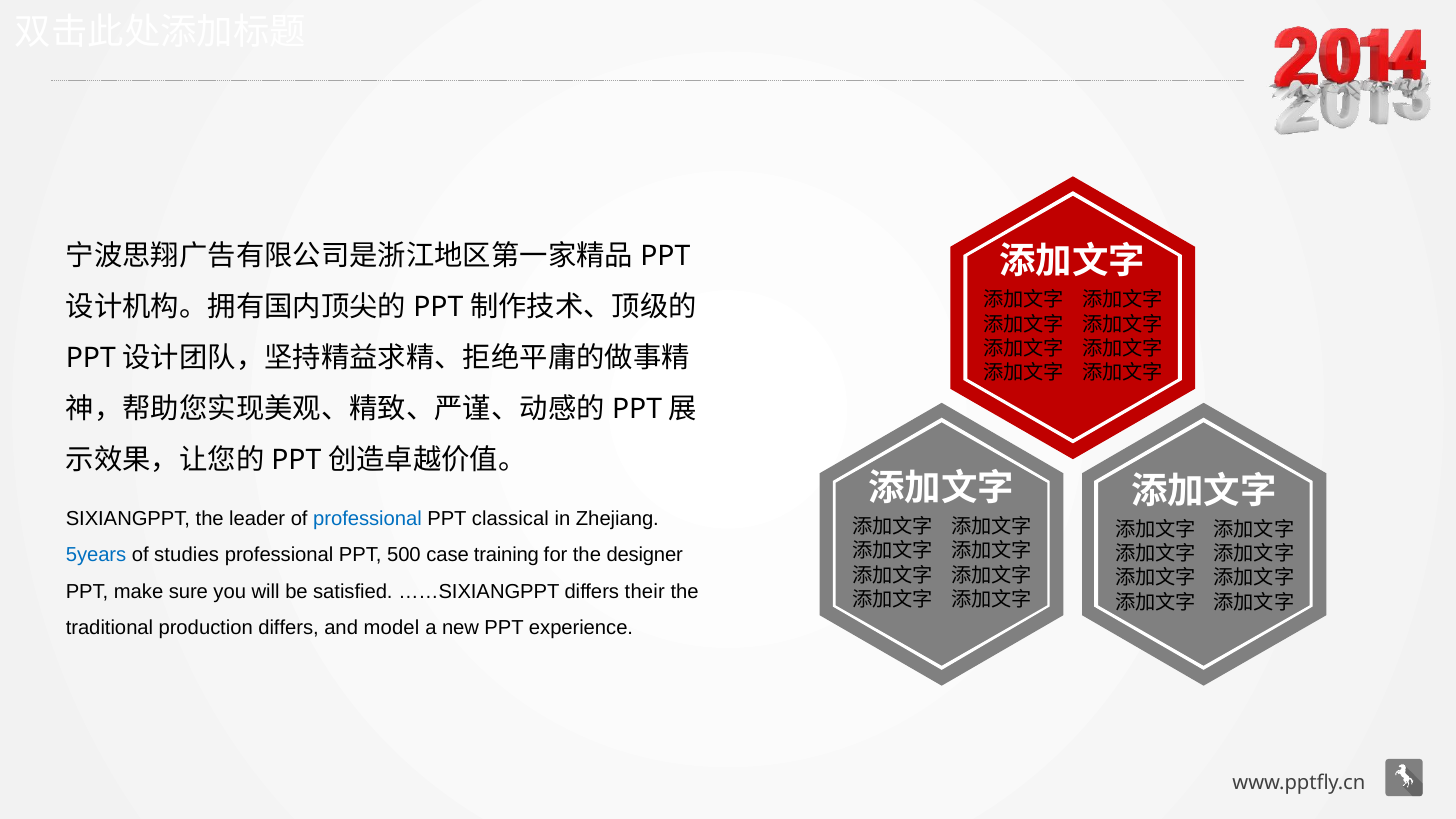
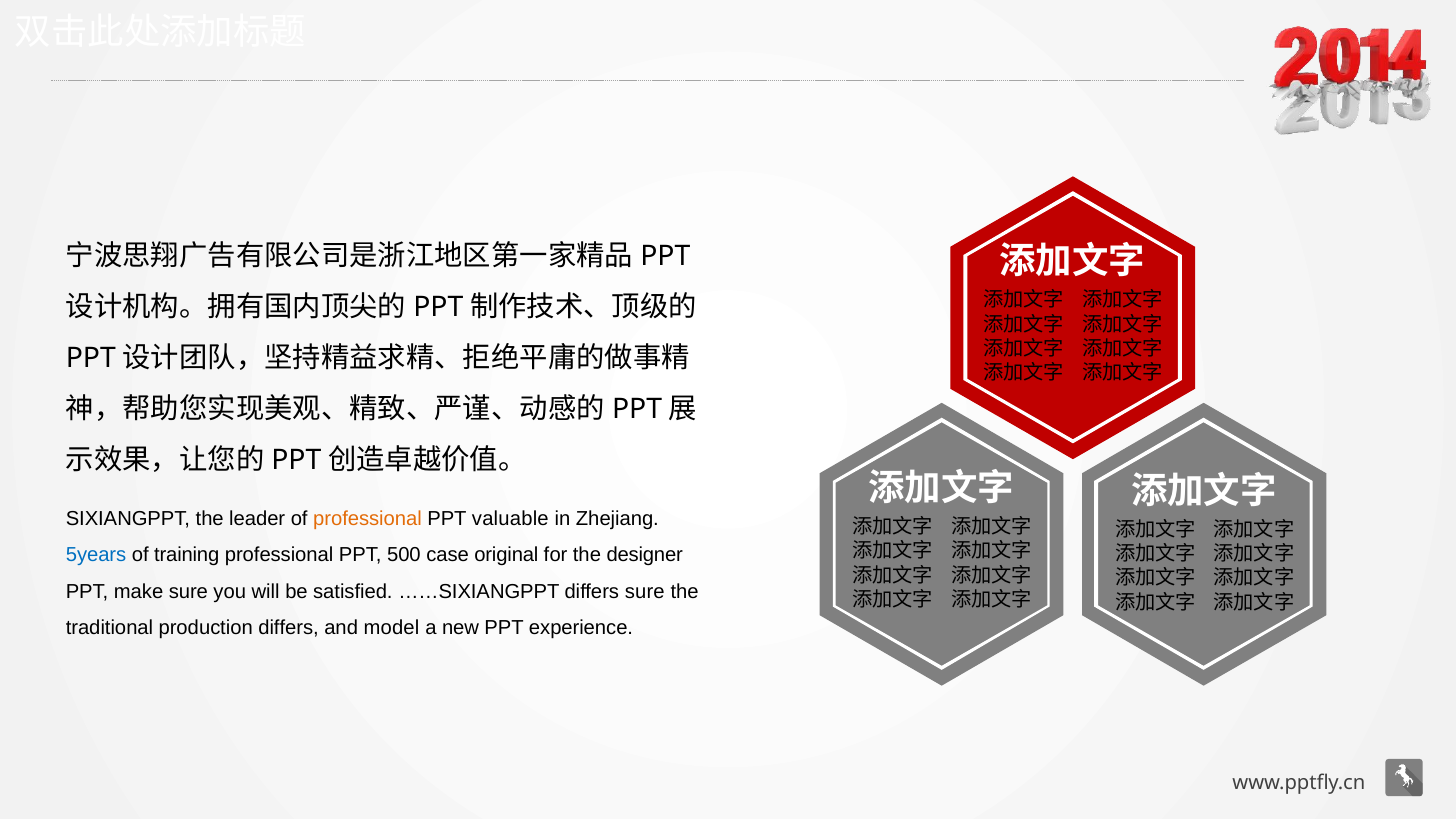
professional at (367, 519) colour: blue -> orange
classical: classical -> valuable
studies: studies -> training
training: training -> original
differs their: their -> sure
